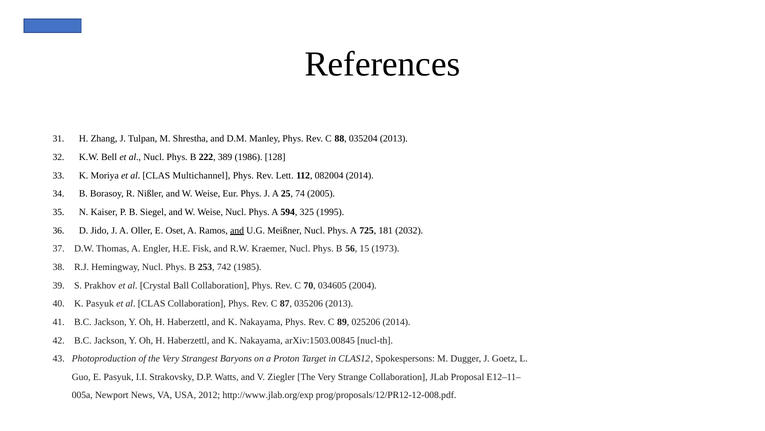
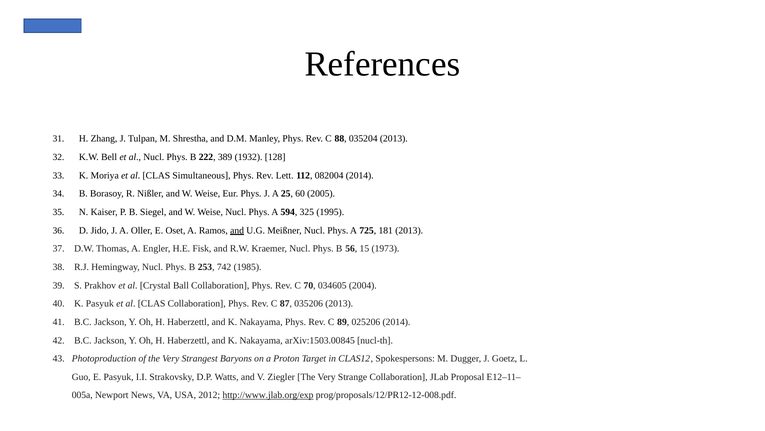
1986: 1986 -> 1932
Multichannel: Multichannel -> Simultaneous
74: 74 -> 60
181 2032: 2032 -> 2013
http://www.jlab.org/exp underline: none -> present
